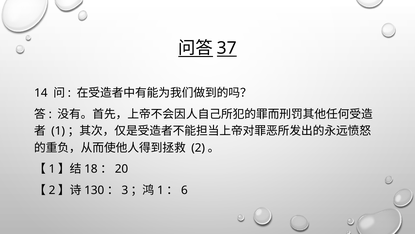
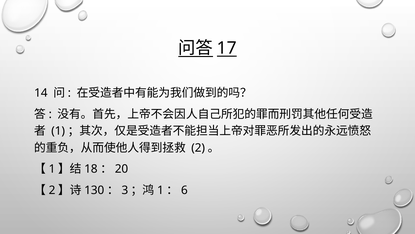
37: 37 -> 17
